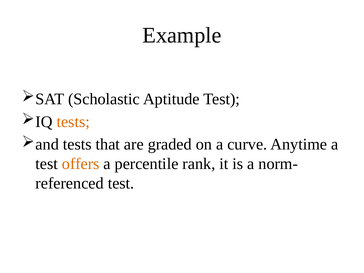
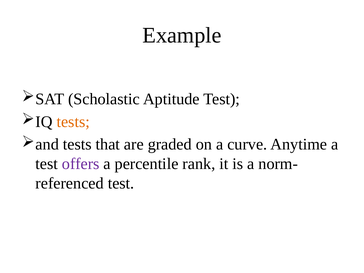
offers colour: orange -> purple
